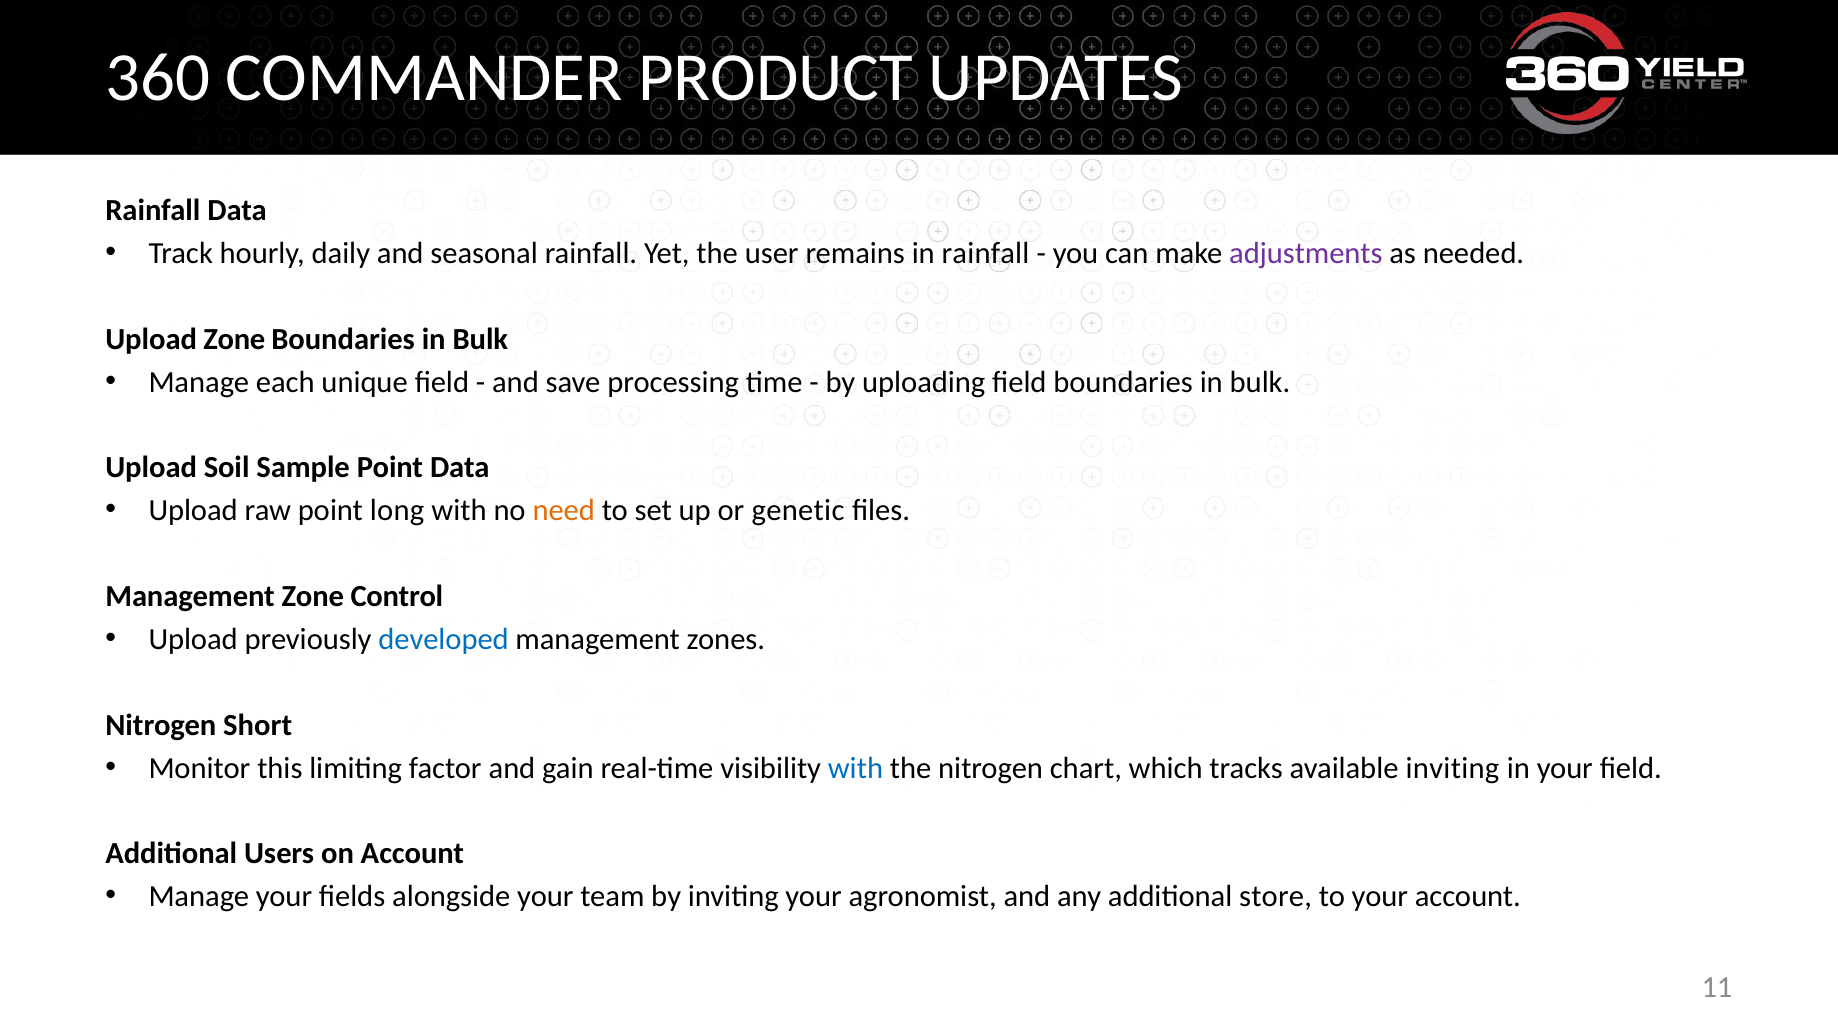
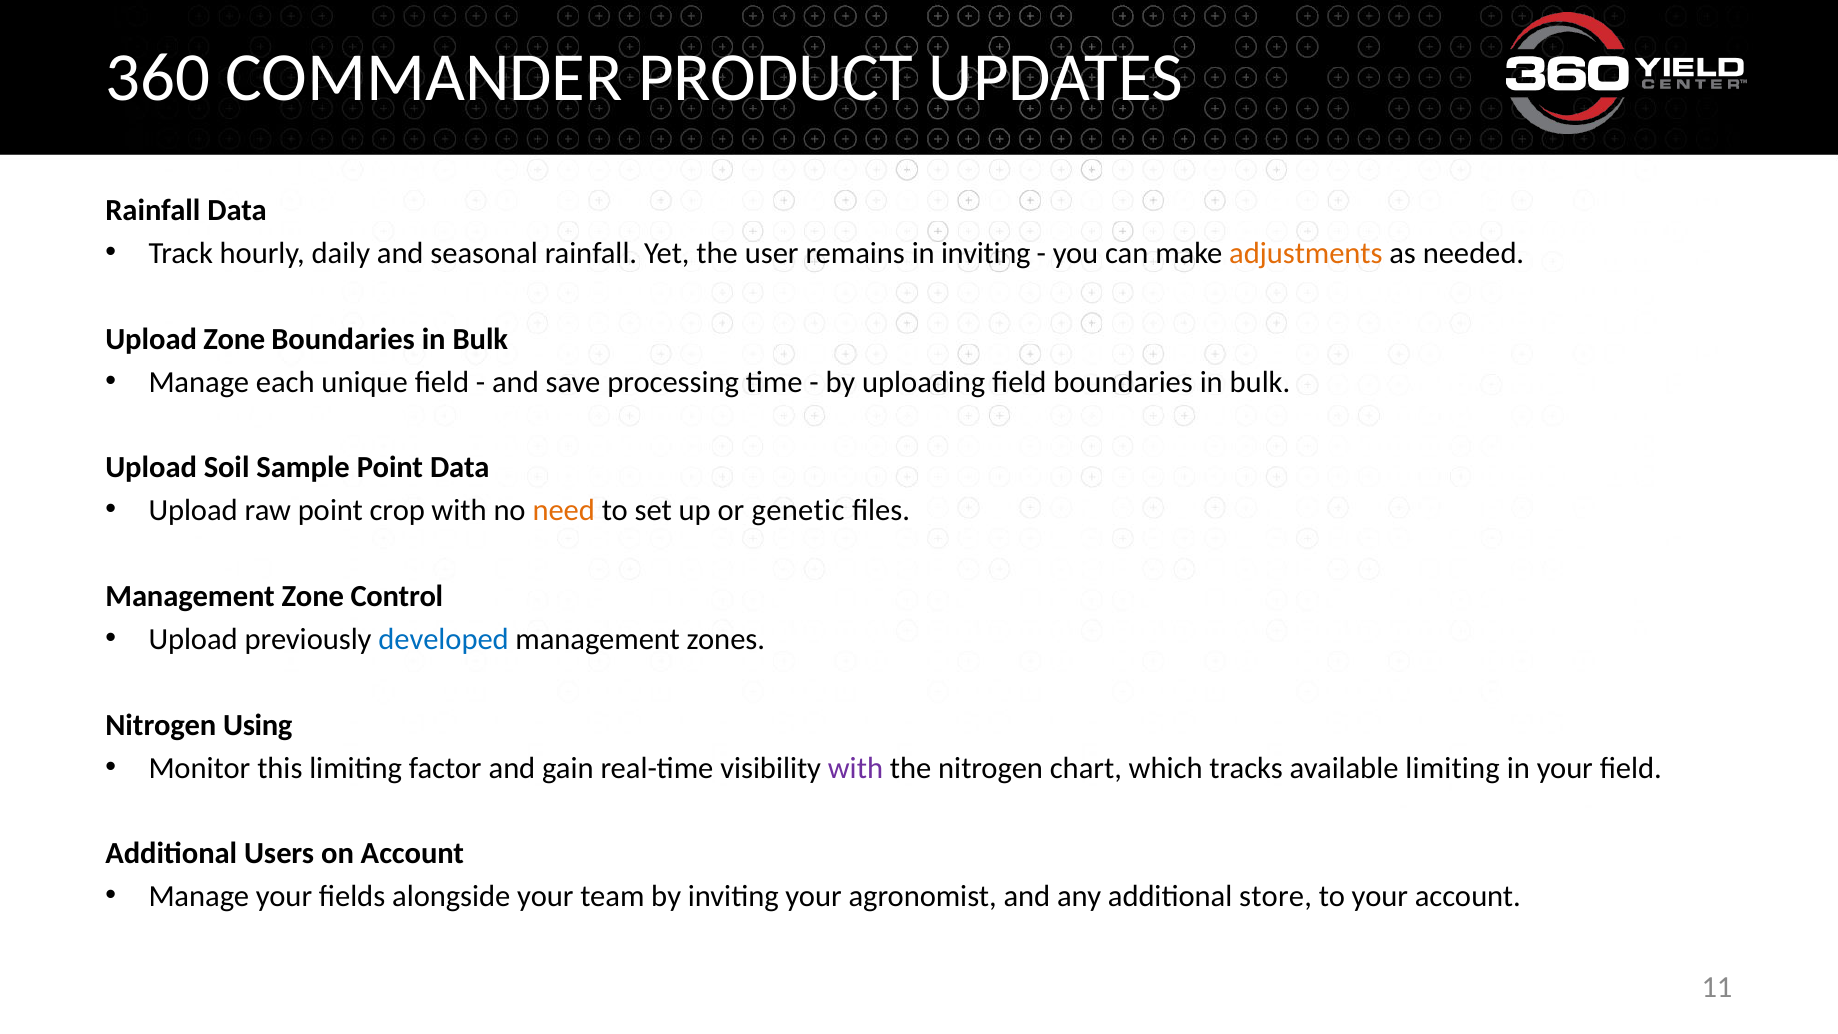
in rainfall: rainfall -> inviting
adjustments colour: purple -> orange
long: long -> crop
Short: Short -> Using
with at (855, 768) colour: blue -> purple
available inviting: inviting -> limiting
